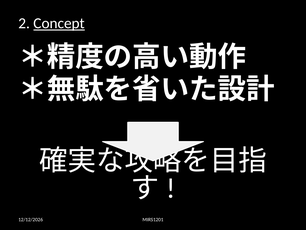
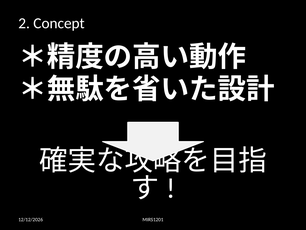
Concept underline: present -> none
